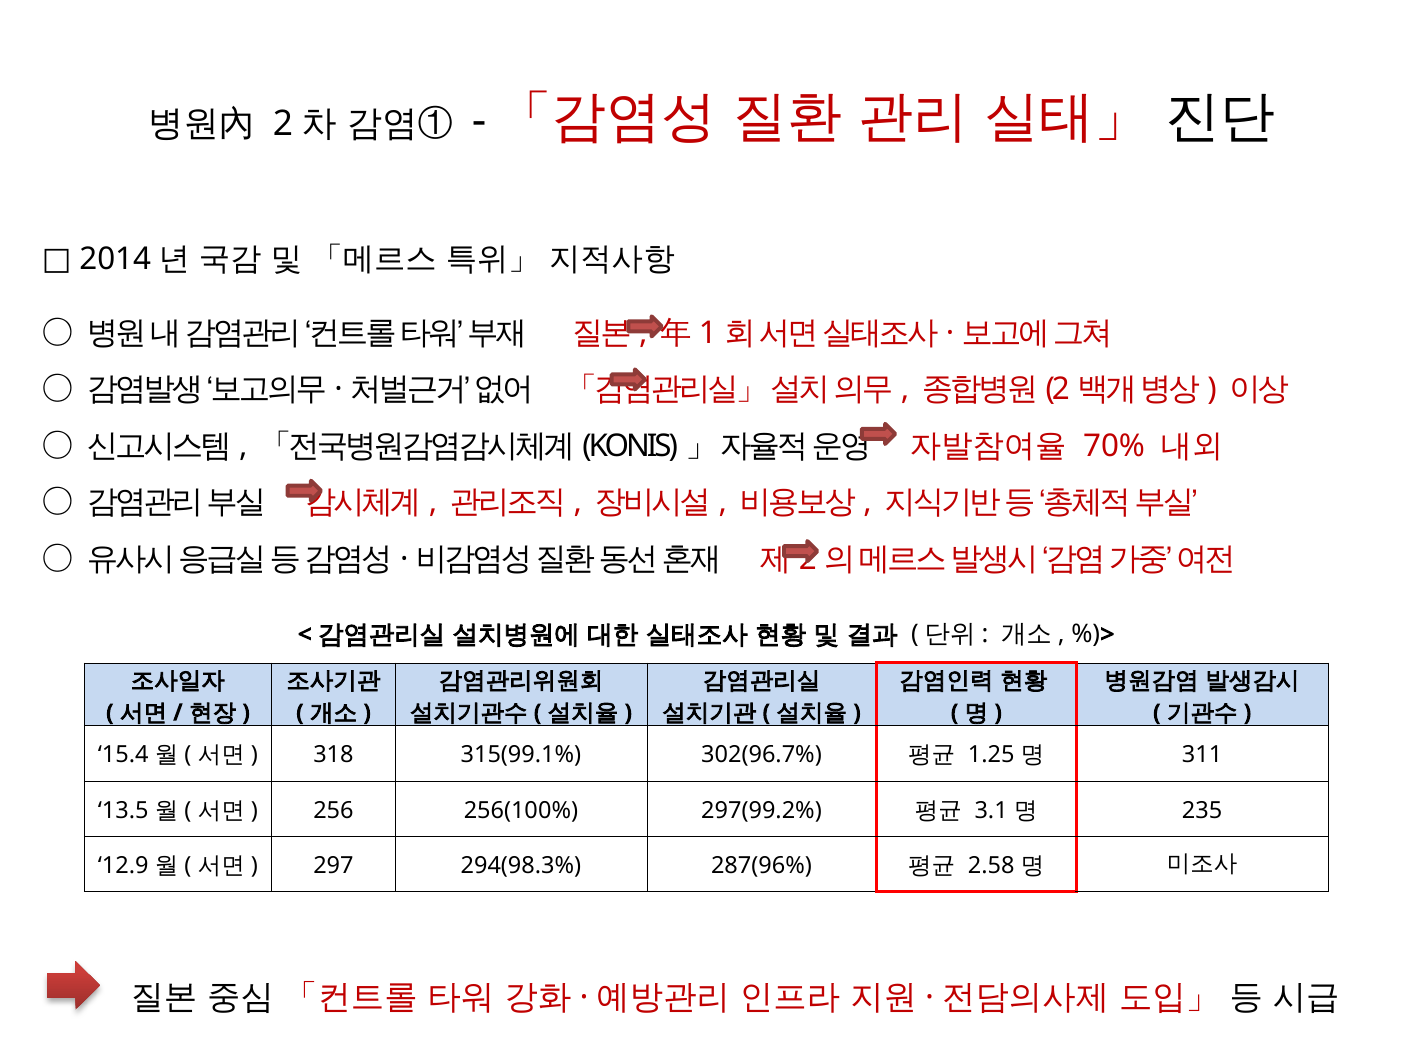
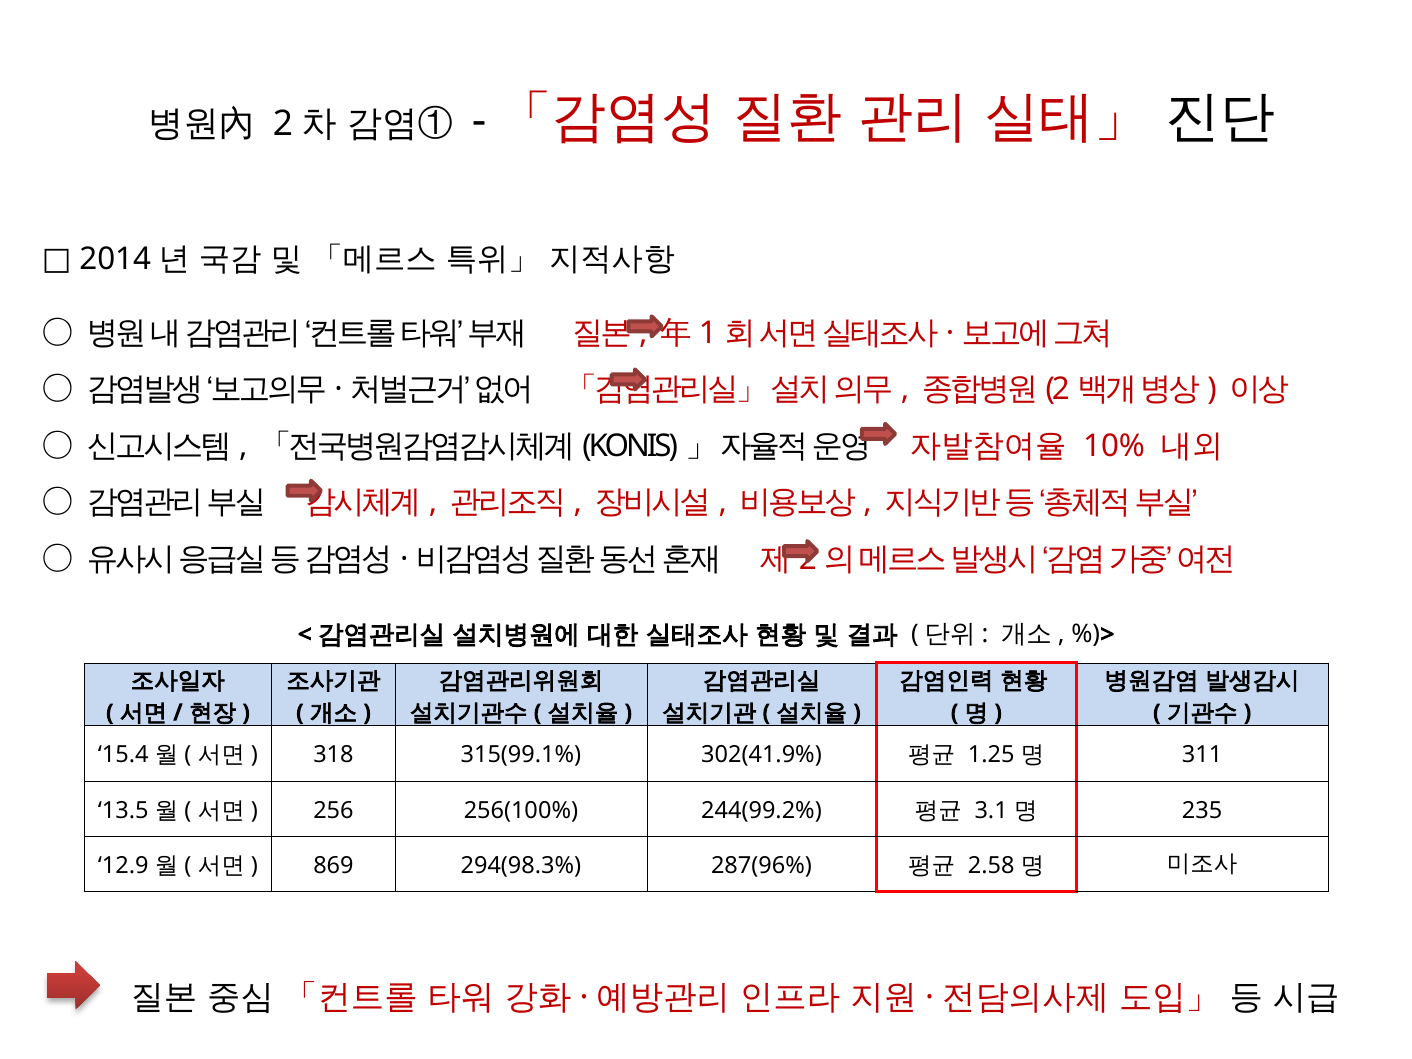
70%: 70% -> 10%
302(96.7%: 302(96.7% -> 302(41.9%
297(99.2%: 297(99.2% -> 244(99.2%
297: 297 -> 869
